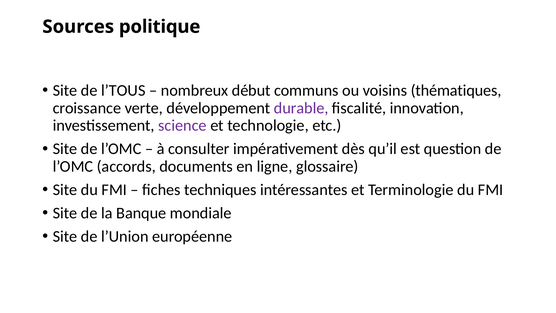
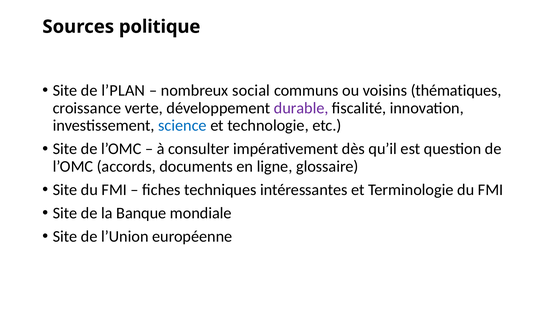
l’TOUS: l’TOUS -> l’PLAN
début: début -> social
science colour: purple -> blue
